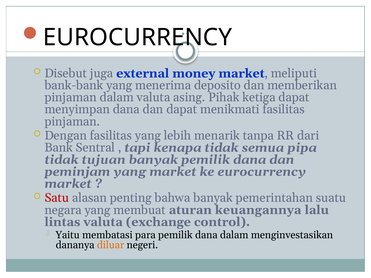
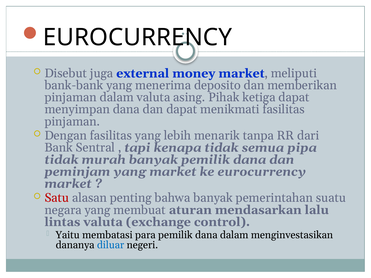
tujuan: tujuan -> murah
keuangannya: keuangannya -> mendasarkan
diluar colour: orange -> blue
